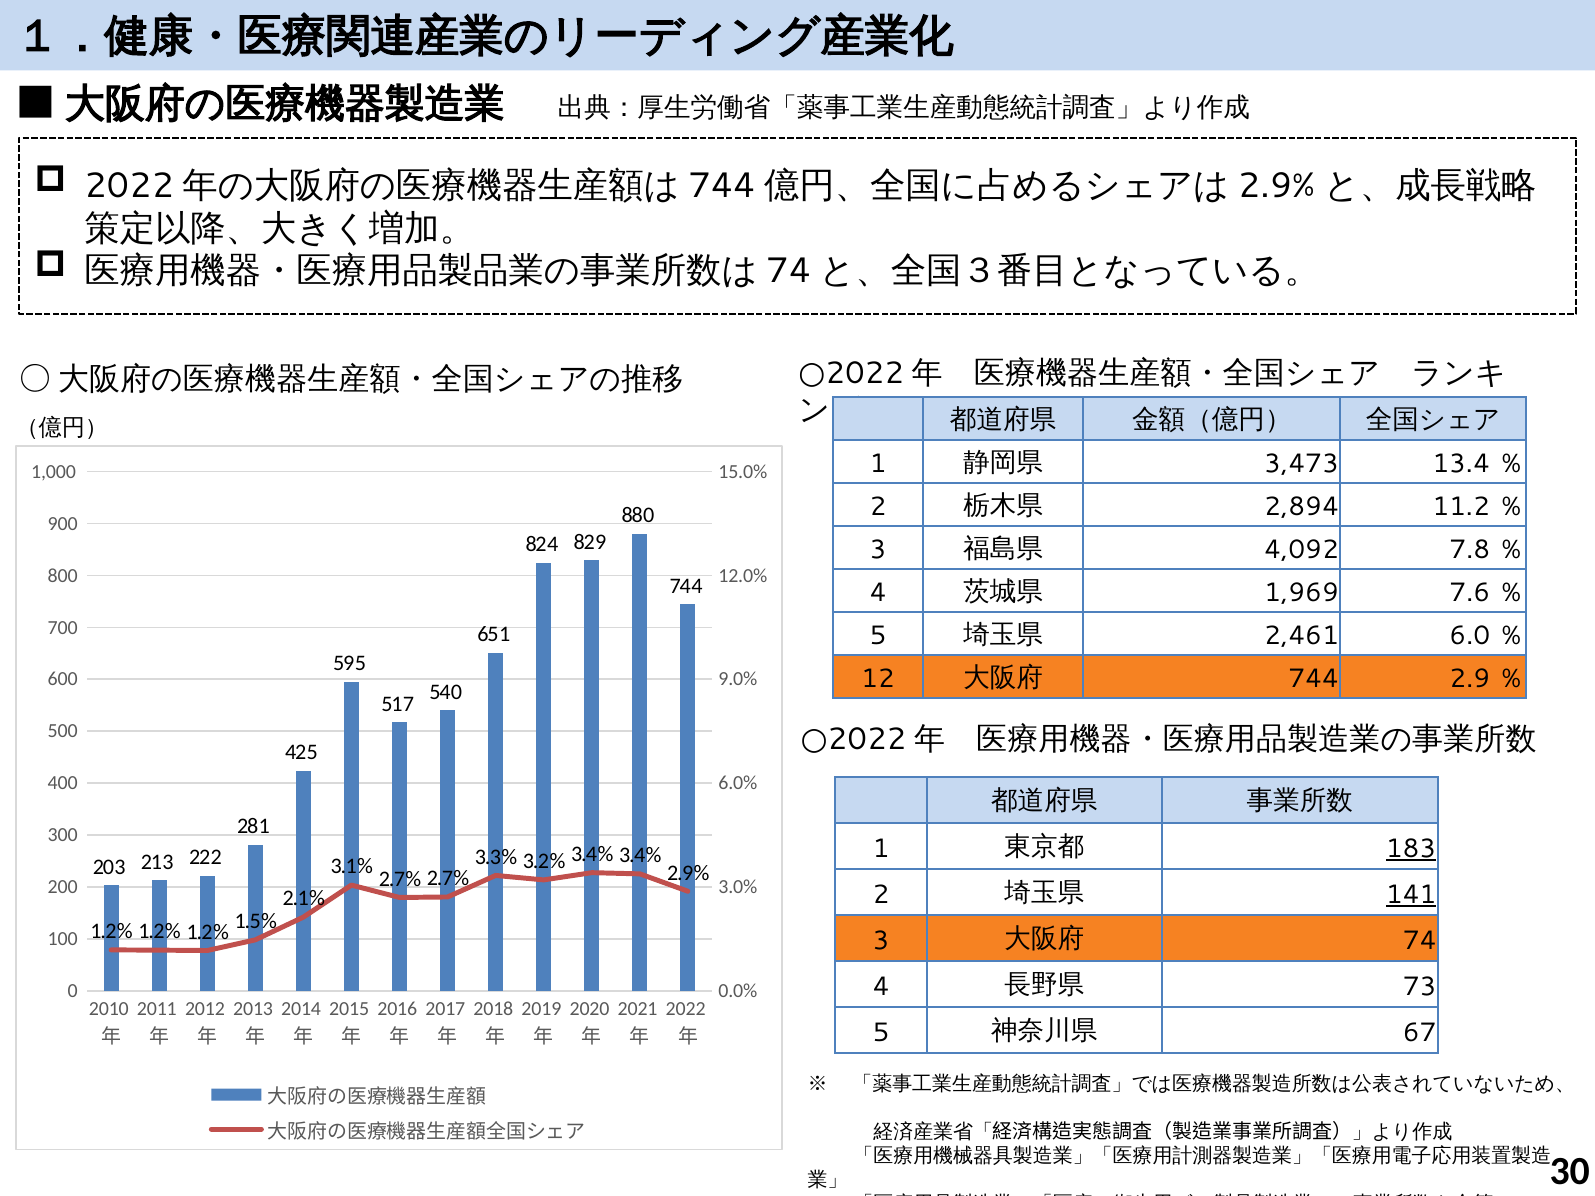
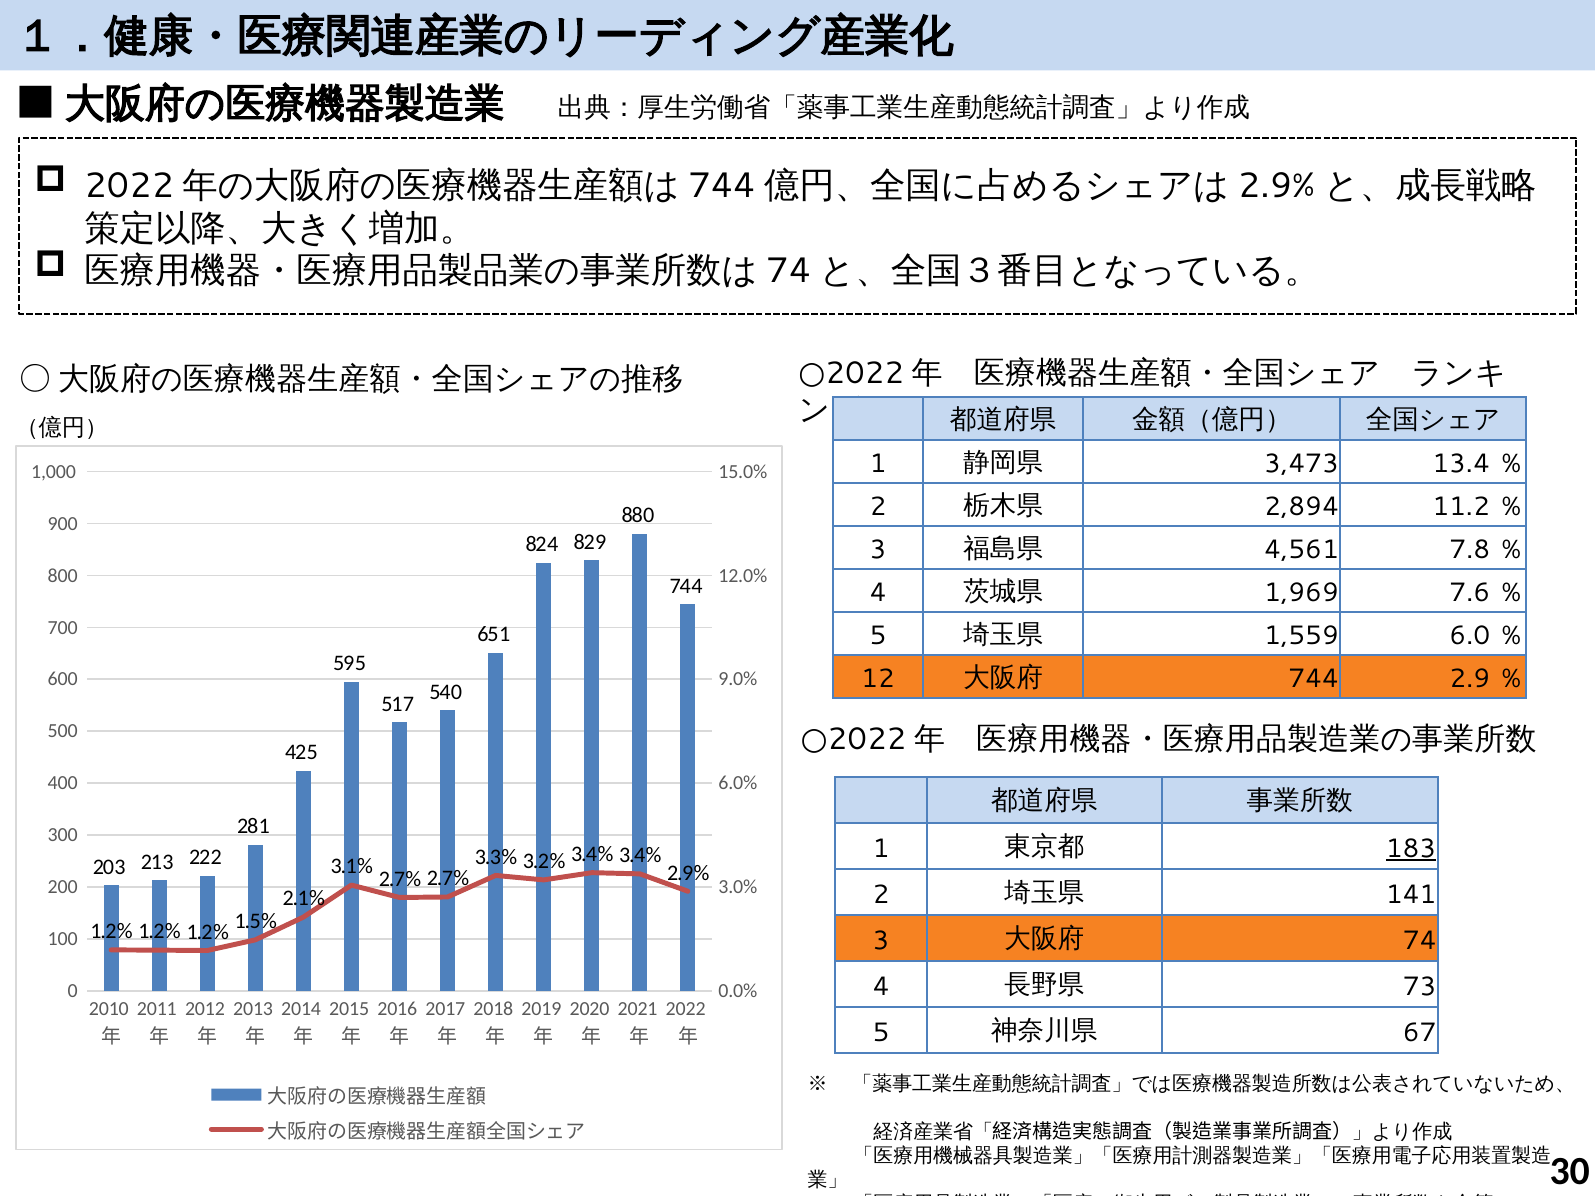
4,092: 4,092 -> 4,561
2,461: 2,461 -> 1,559
141 underline: present -> none
